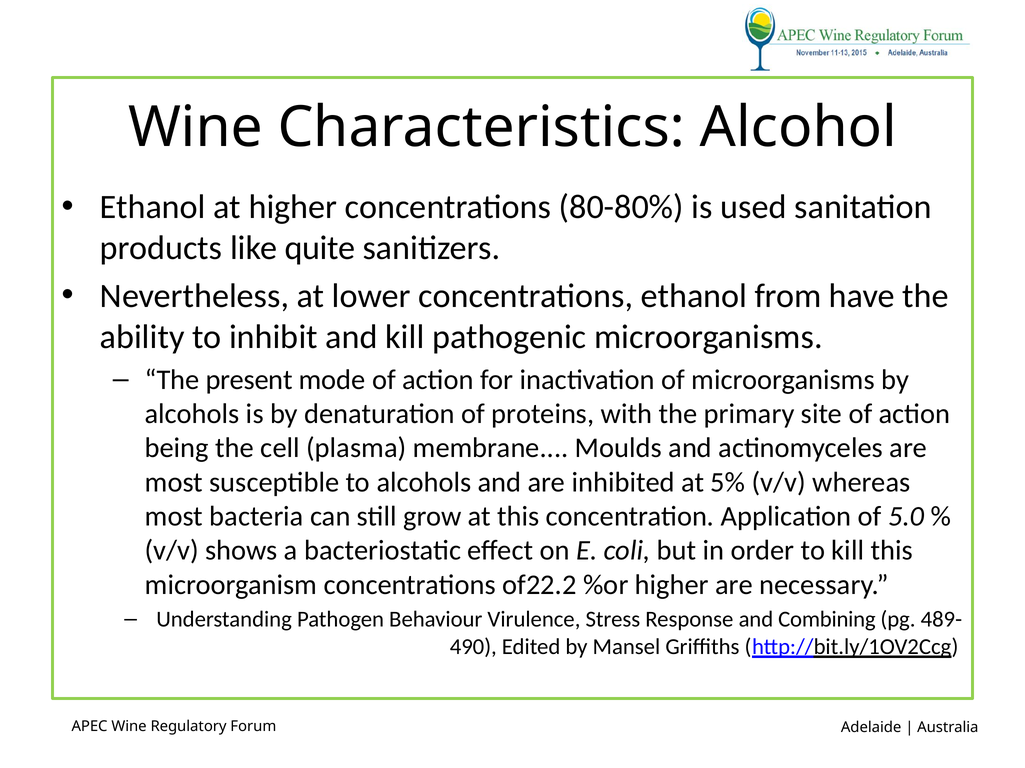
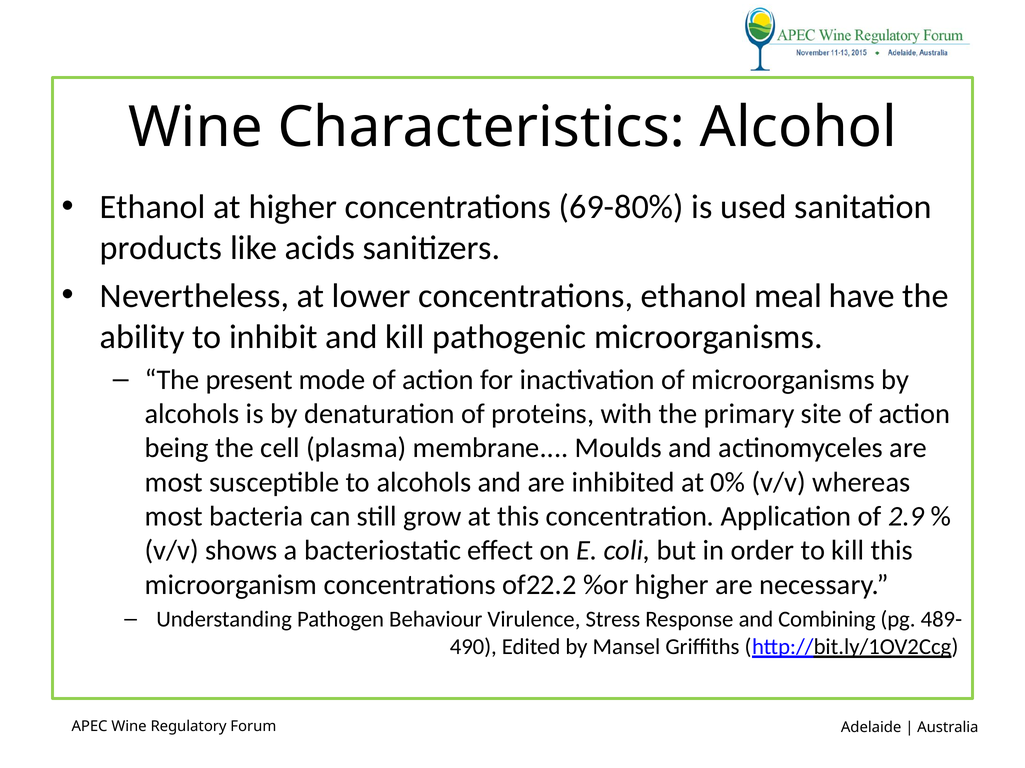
80-80%: 80-80% -> 69-80%
quite: quite -> acids
from: from -> meal
5%: 5% -> 0%
5.0: 5.0 -> 2.9
